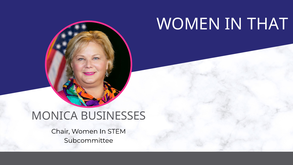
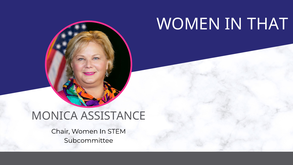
BUSINESSES: BUSINESSES -> ASSISTANCE
